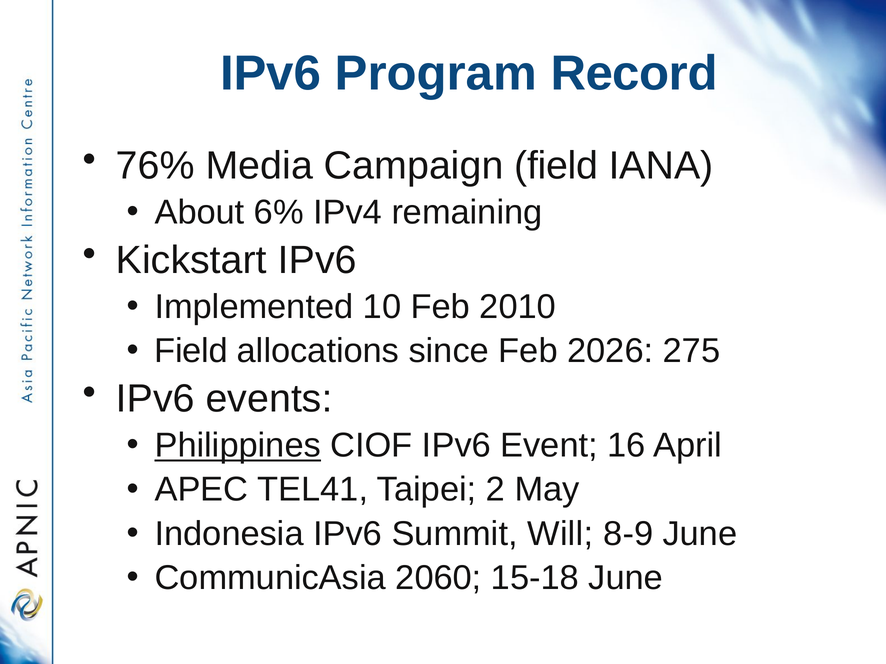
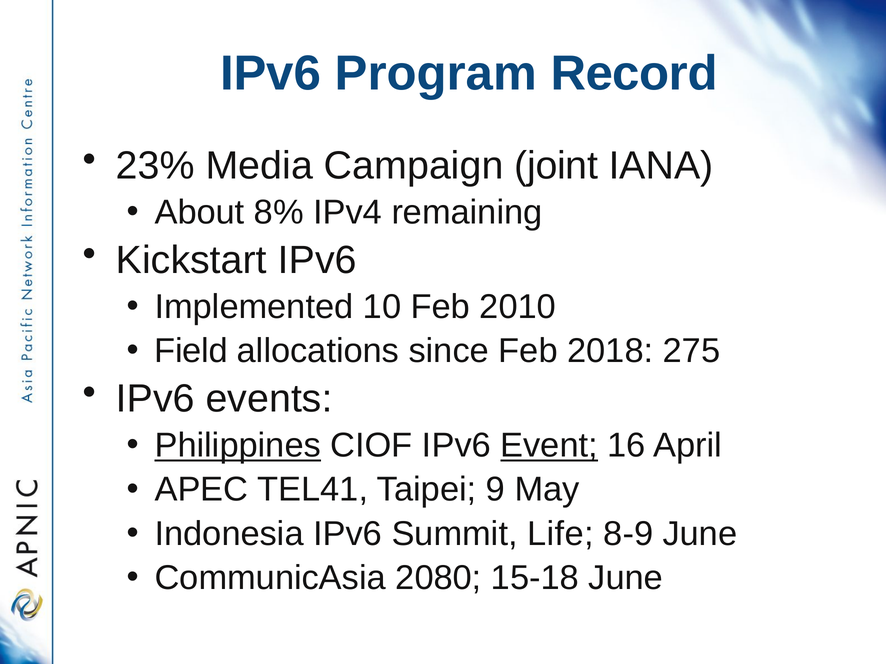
76%: 76% -> 23%
Campaign field: field -> joint
6%: 6% -> 8%
2026: 2026 -> 2018
Event underline: none -> present
2: 2 -> 9
Will: Will -> Life
2060: 2060 -> 2080
